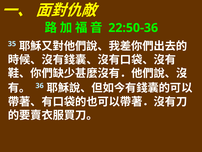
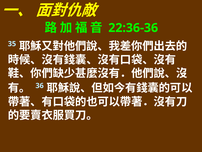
22:50-36: 22:50-36 -> 22:36-36
